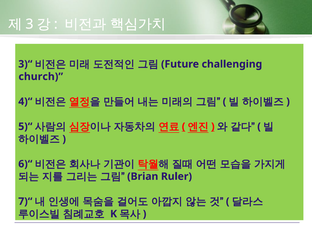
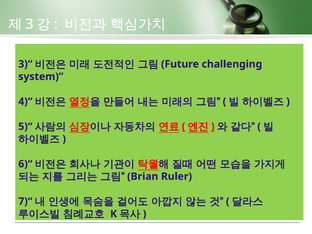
church: church -> system
